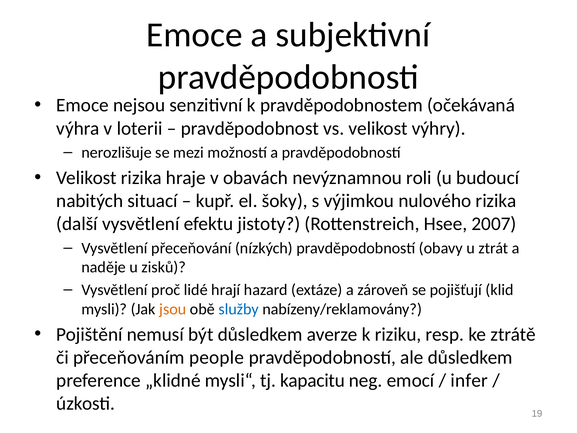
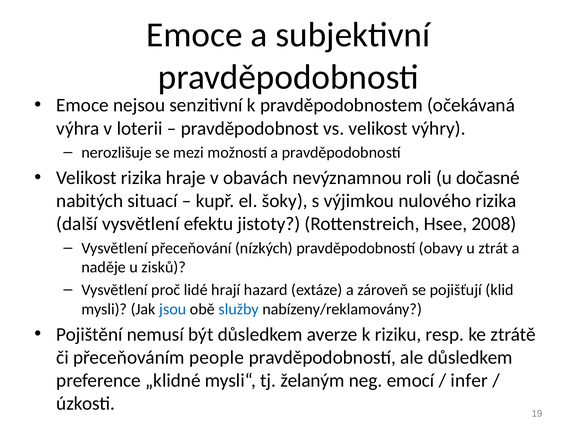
budoucí: budoucí -> dočasné
2007: 2007 -> 2008
jsou colour: orange -> blue
kapacitu: kapacitu -> želaným
